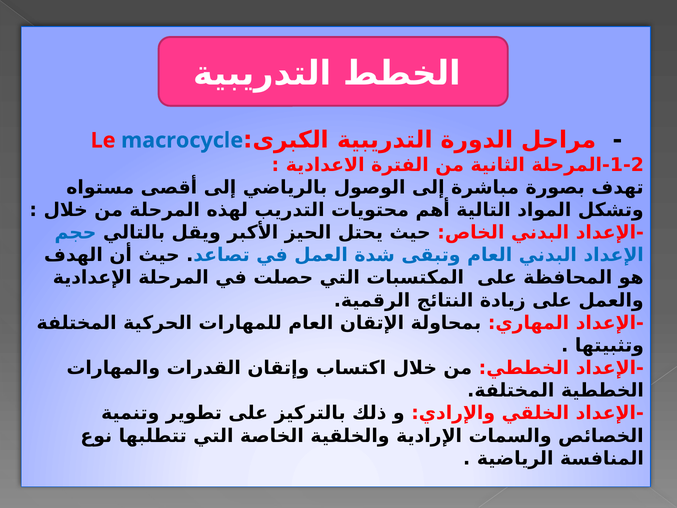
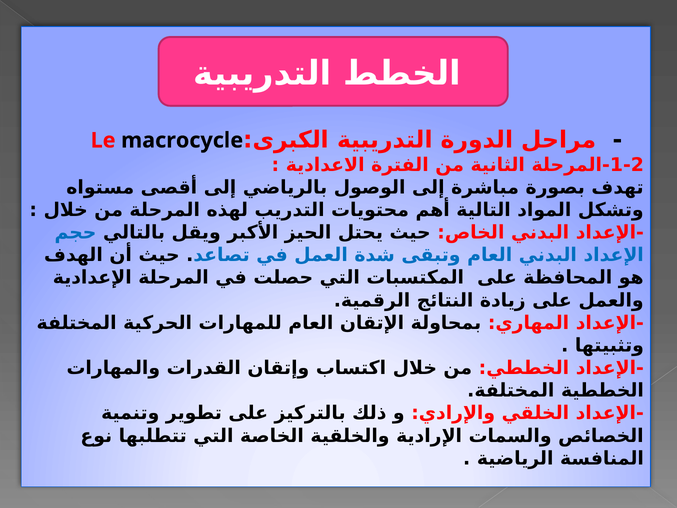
macrocycle colour: blue -> black
